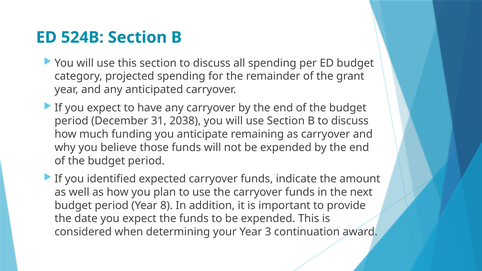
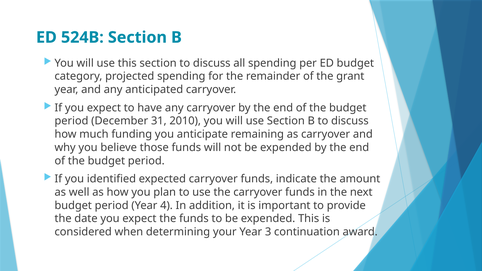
2038: 2038 -> 2010
8: 8 -> 4
